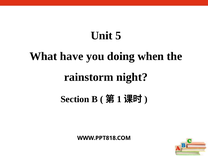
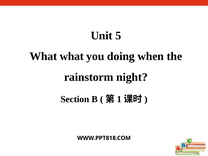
What have: have -> what
